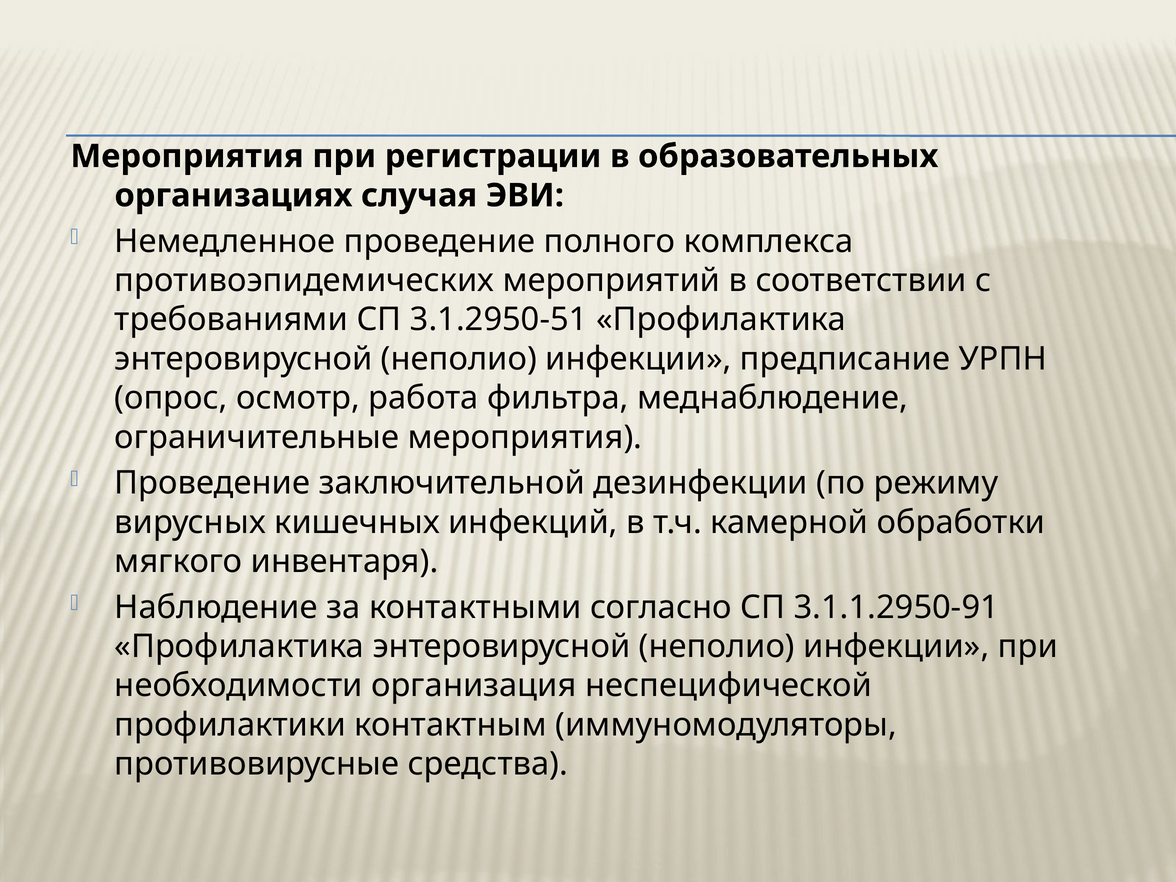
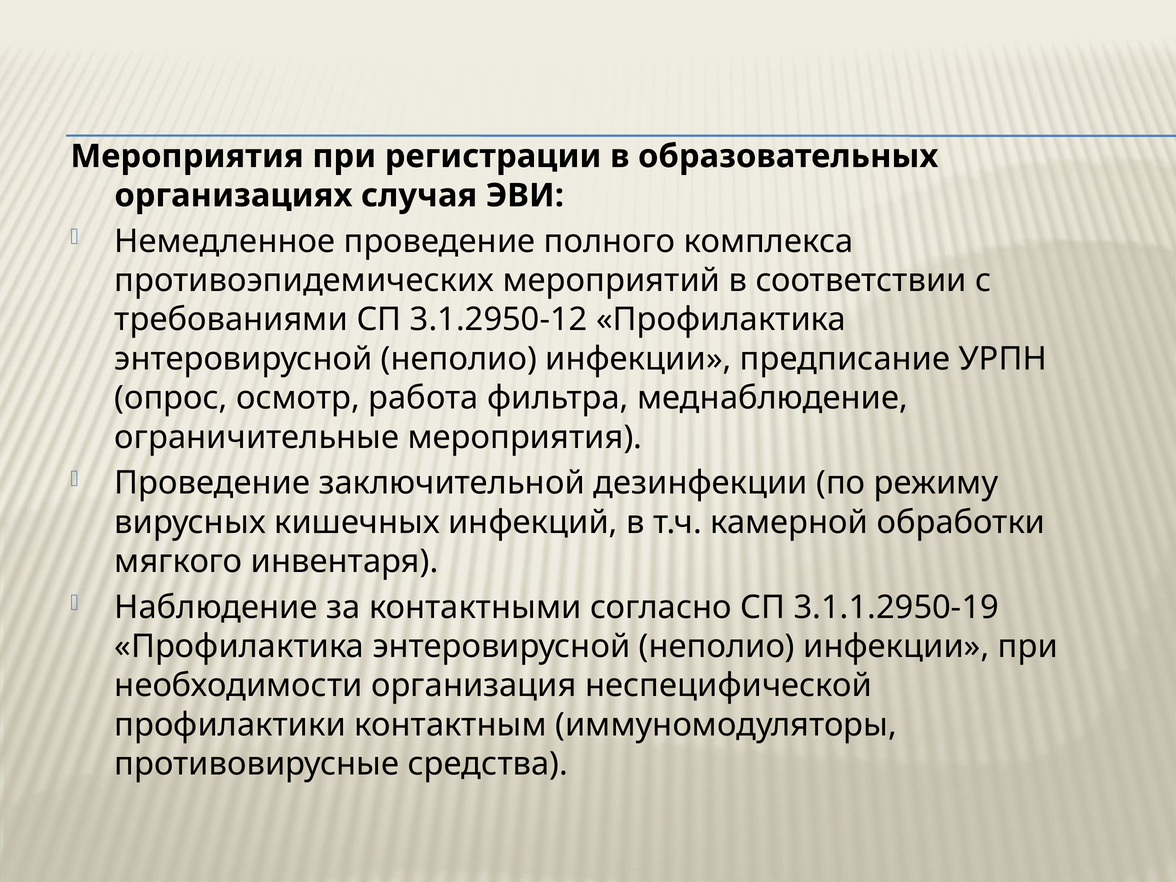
3.1.2950-51: 3.1.2950-51 -> 3.1.2950-12
3.1.1.2950-91: 3.1.1.2950-91 -> 3.1.1.2950-19
